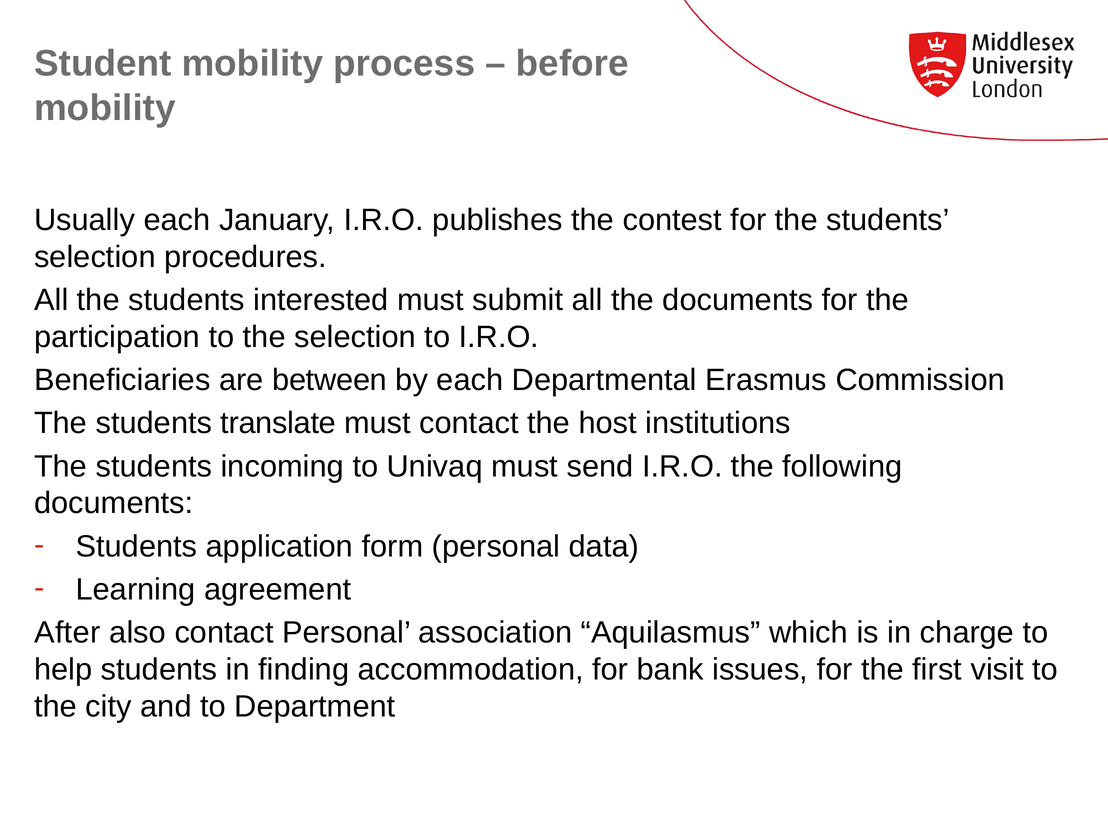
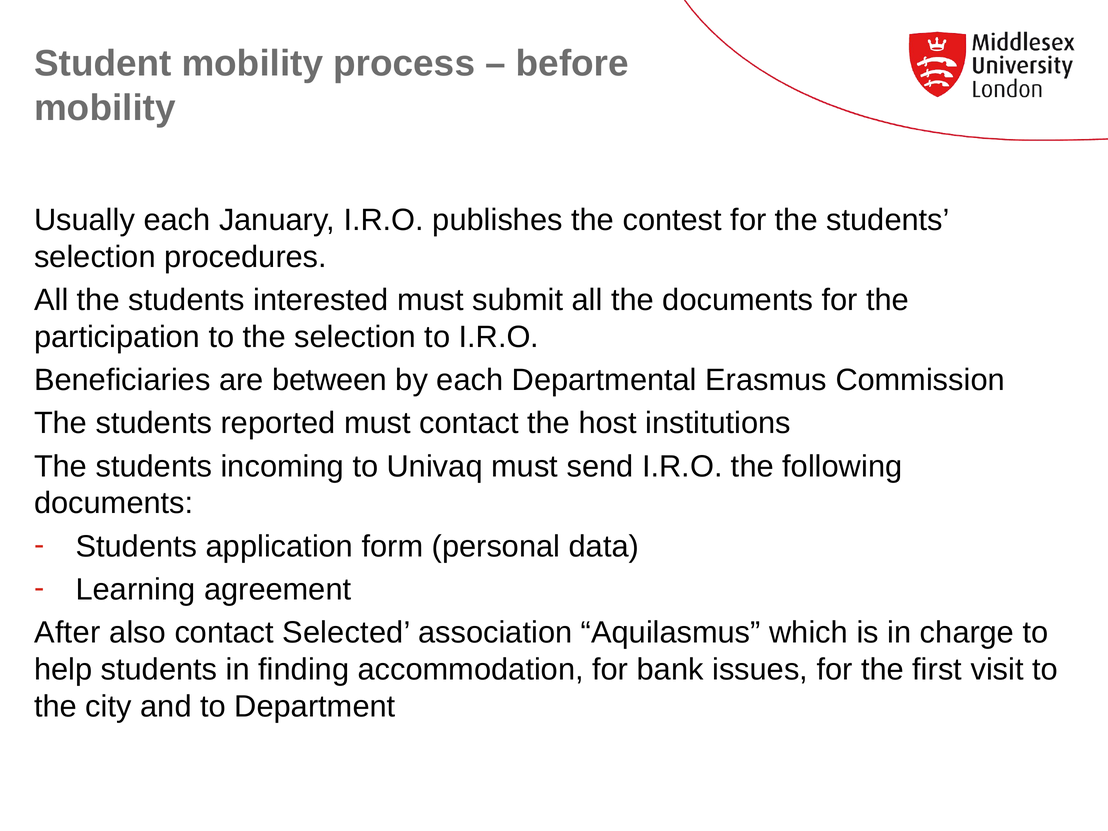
translate: translate -> reported
contact Personal: Personal -> Selected
